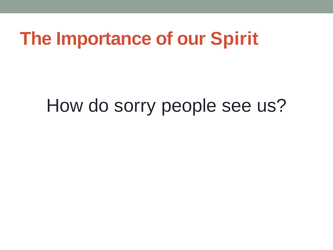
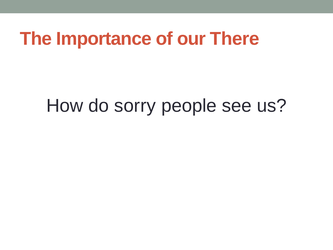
Spirit: Spirit -> There
